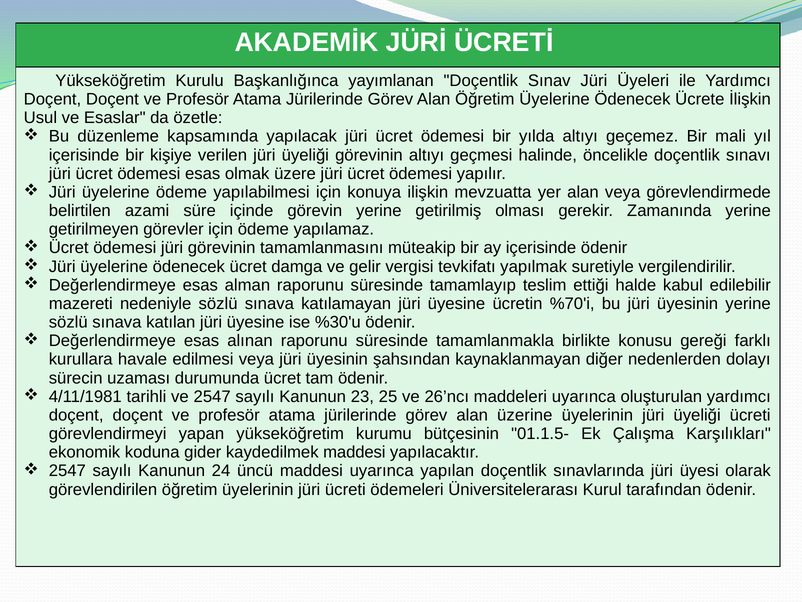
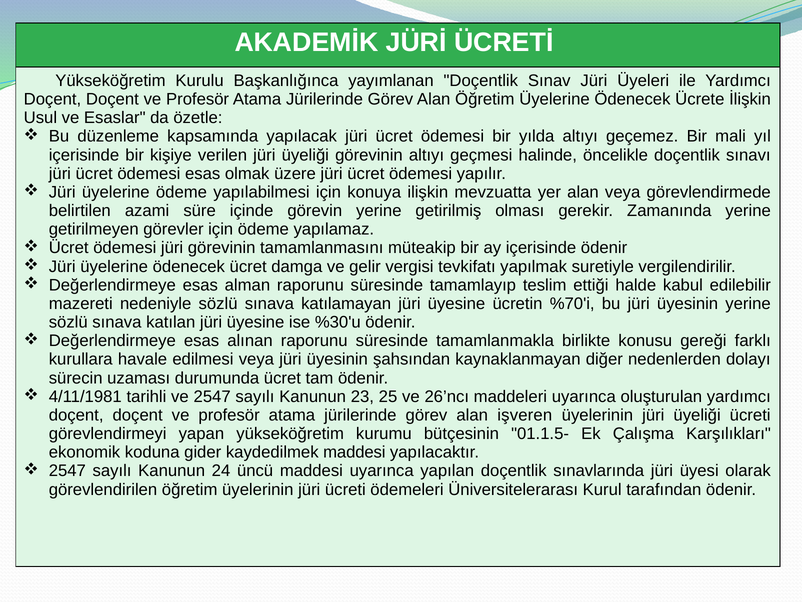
üzerine: üzerine -> işveren
